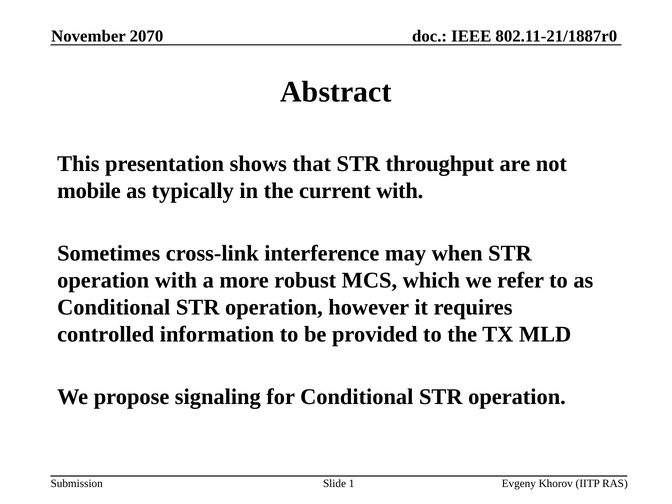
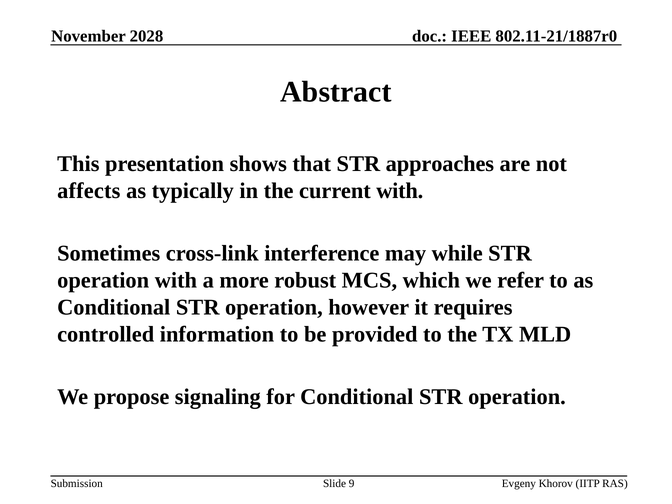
2070: 2070 -> 2028
throughput: throughput -> approaches
mobile: mobile -> affects
when: when -> while
1: 1 -> 9
